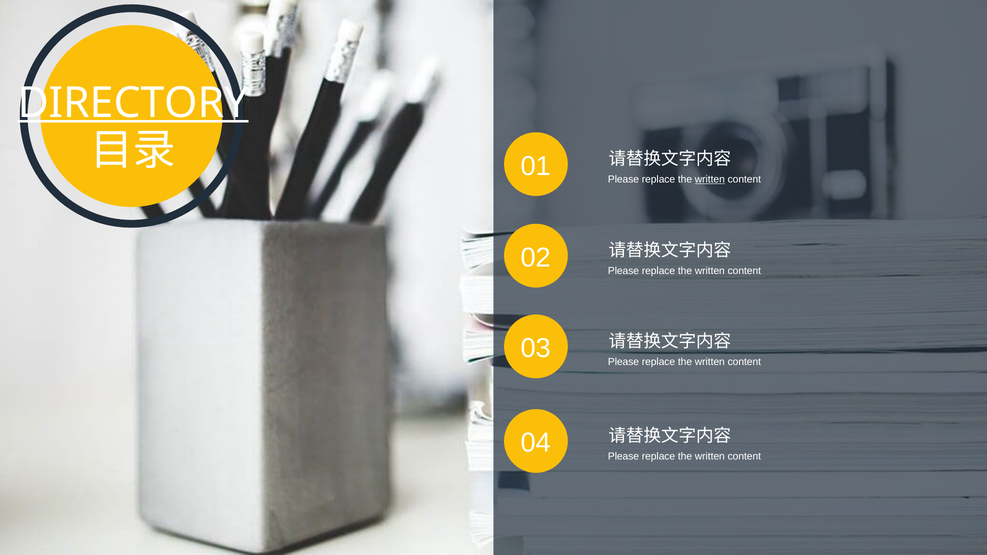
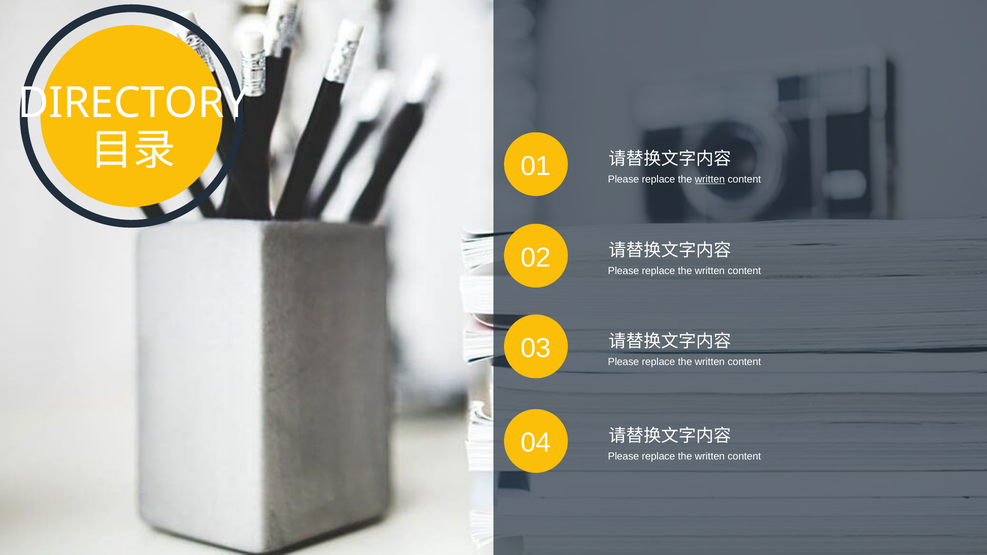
DIRECTORY underline: present -> none
